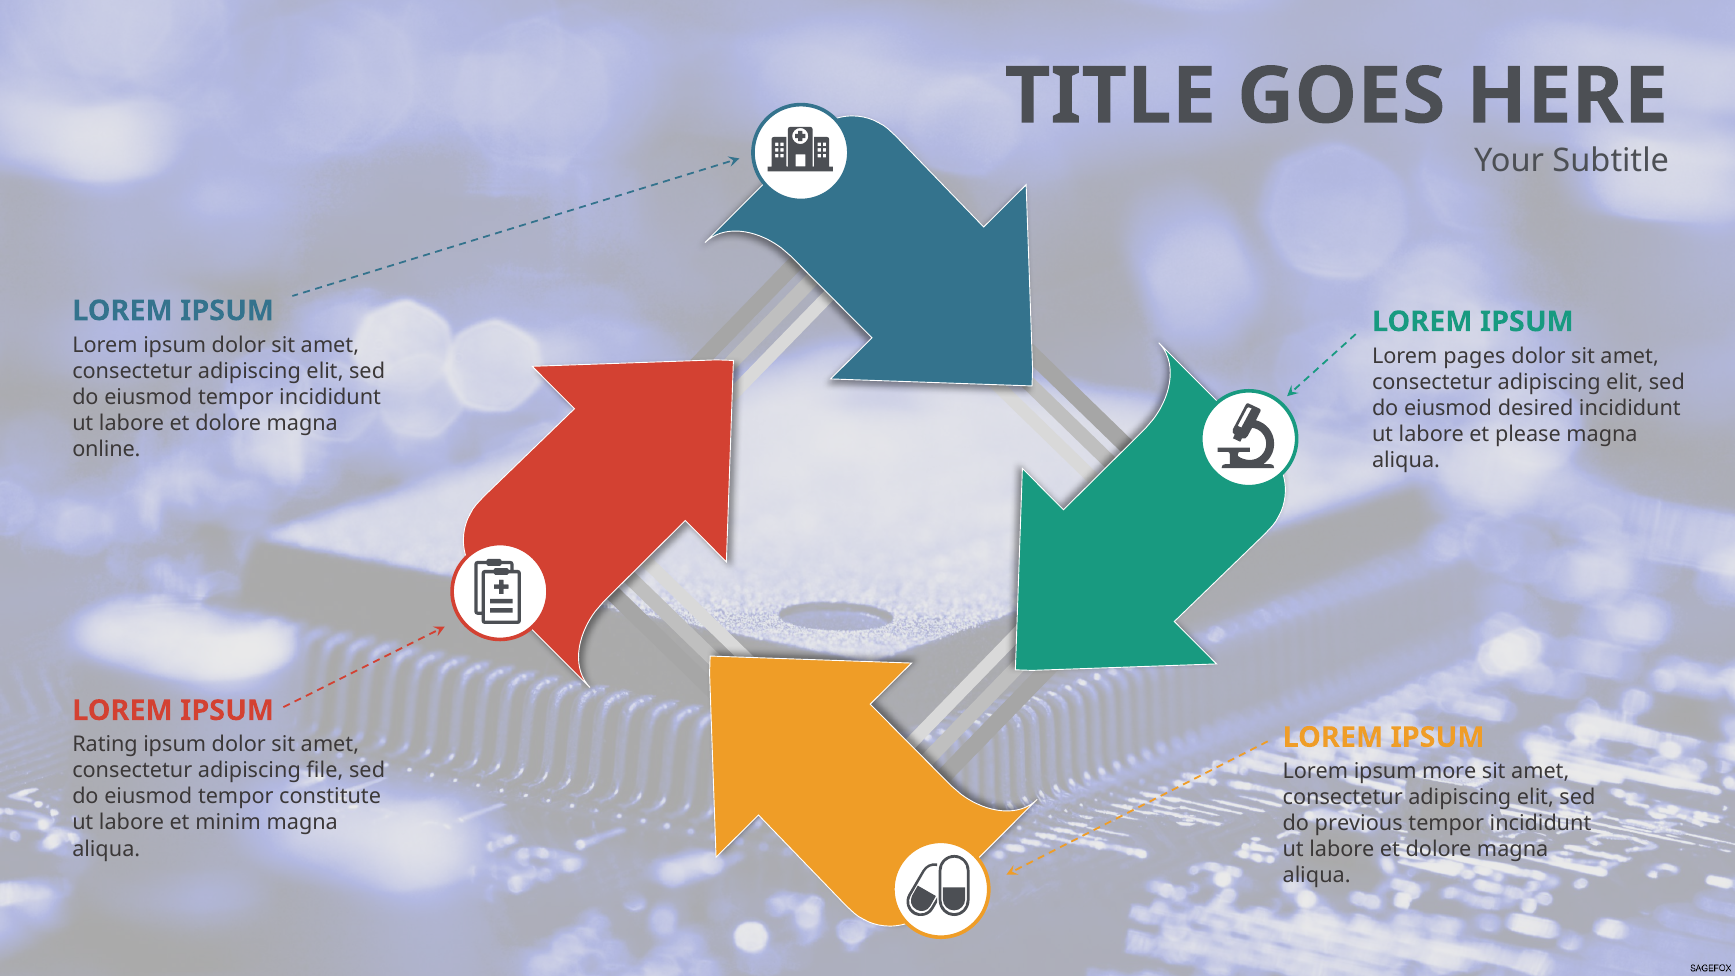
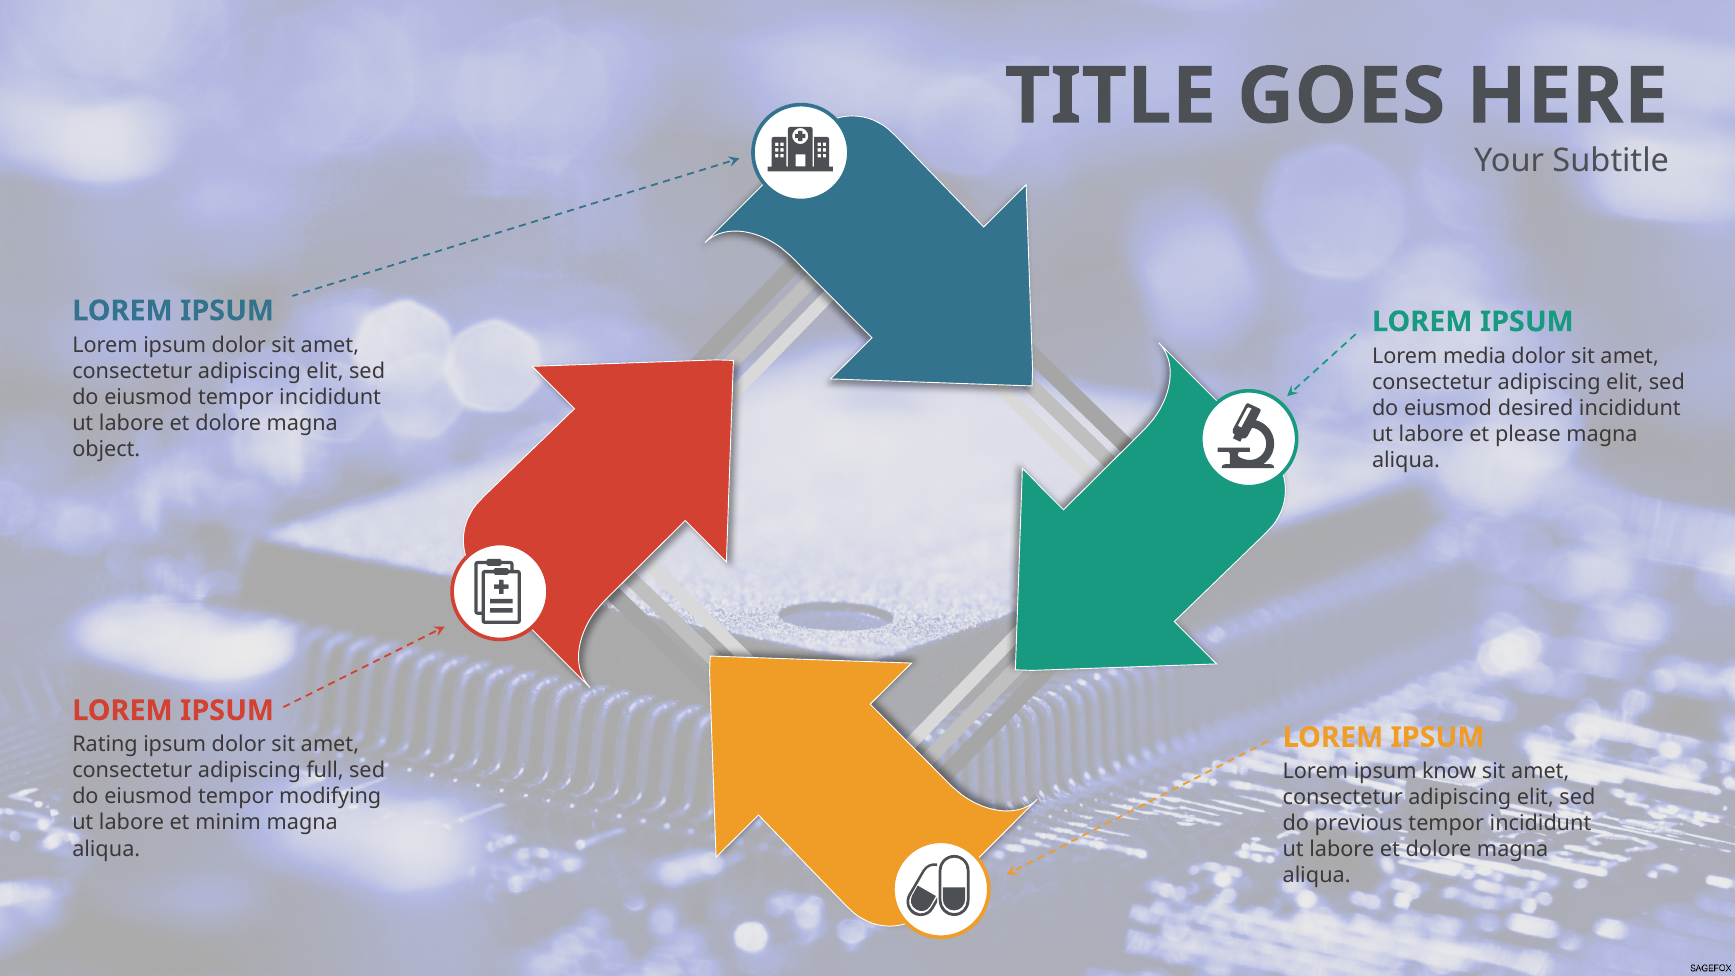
pages: pages -> media
online: online -> object
file: file -> full
more: more -> know
constitute: constitute -> modifying
